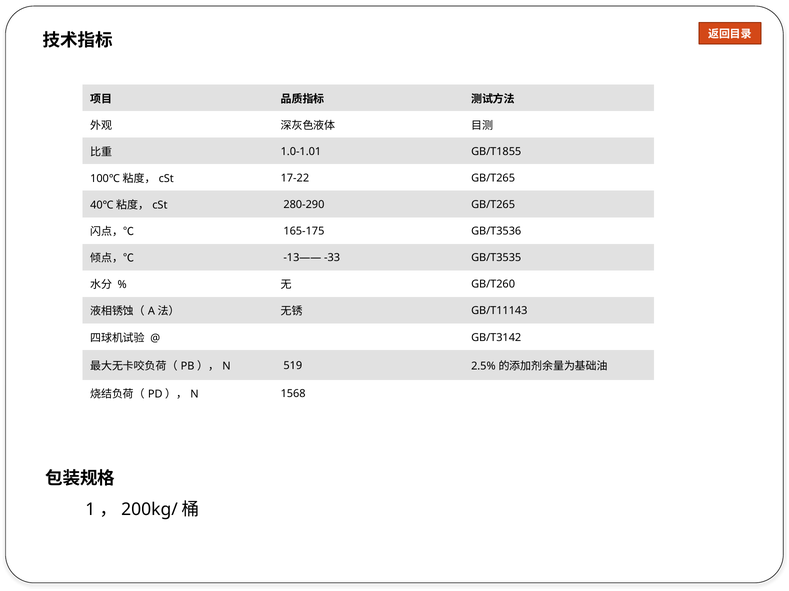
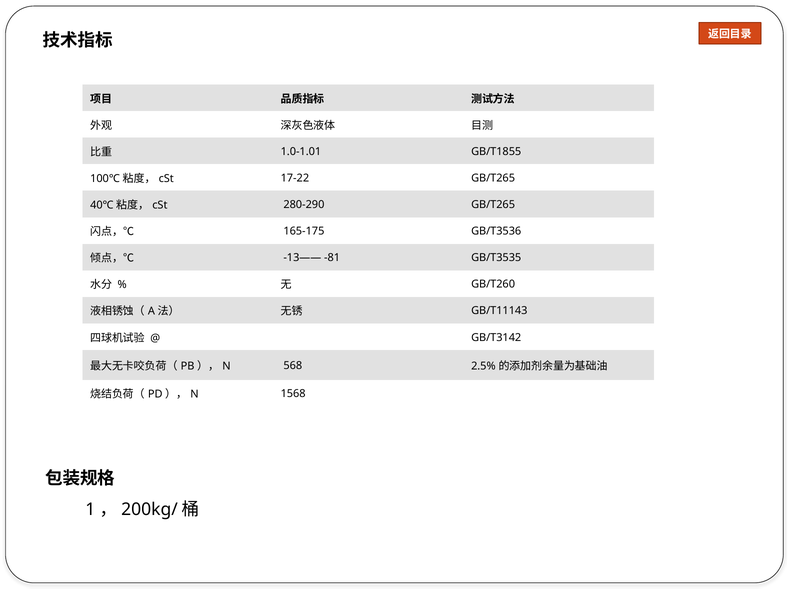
-33: -33 -> -81
519: 519 -> 568
